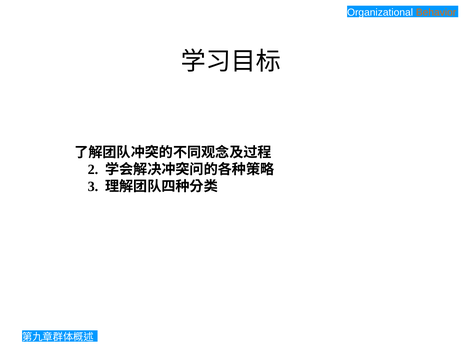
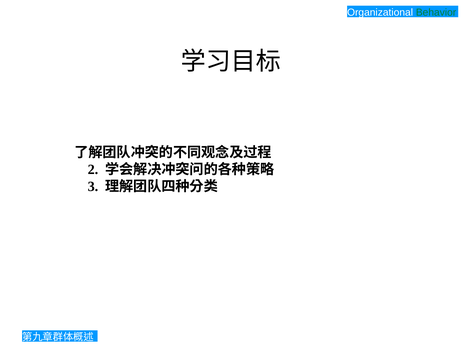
Behavior colour: orange -> green
